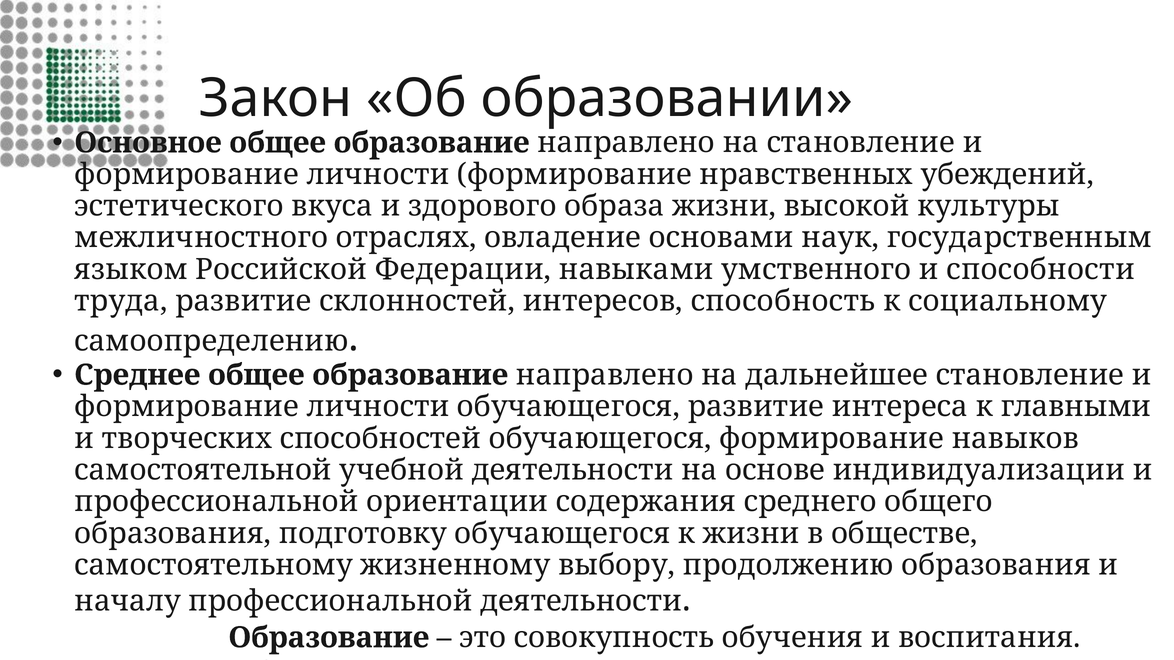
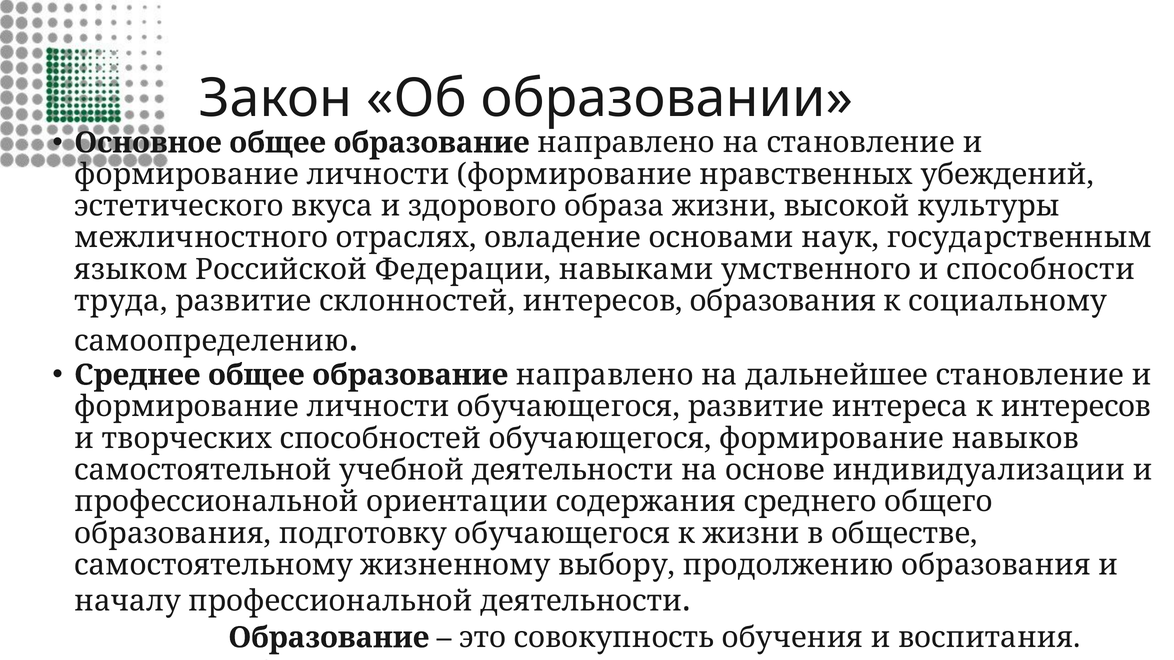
интересов способность: способность -> образования
к главными: главными -> интересов
